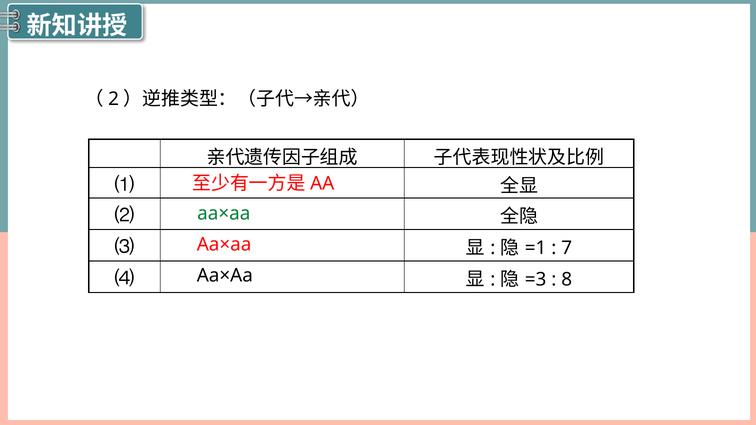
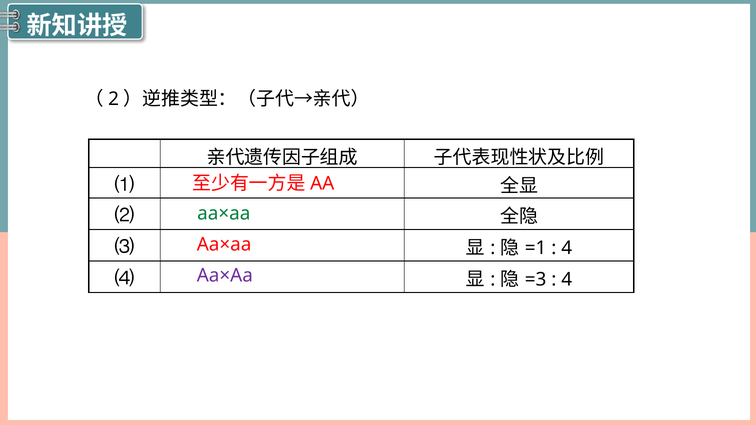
7 at (567, 248): 7 -> 4
Aa×Aa at (225, 276) colour: black -> purple
8 at (567, 280): 8 -> 4
